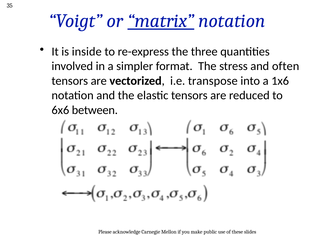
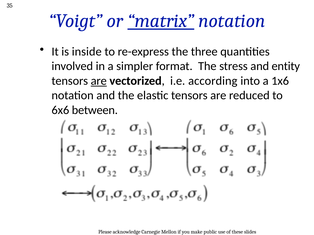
often: often -> entity
are at (99, 81) underline: none -> present
transpose: transpose -> according
